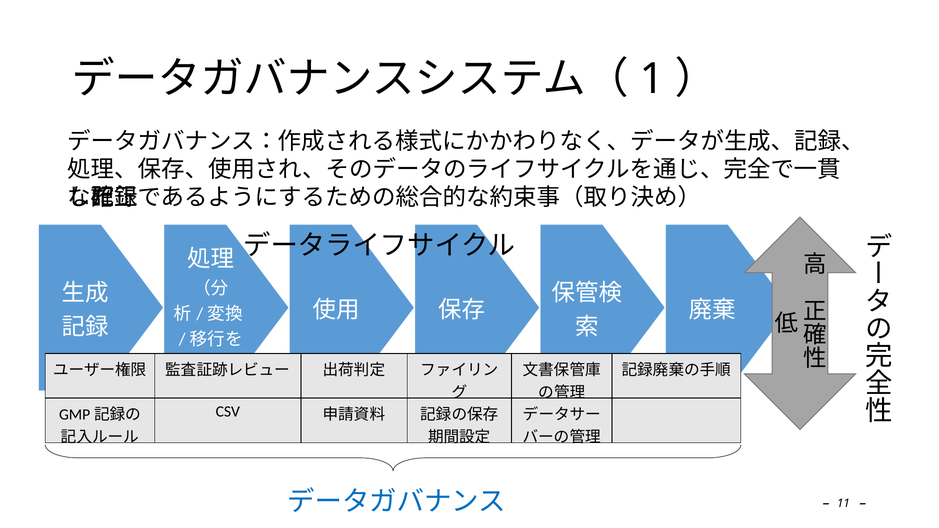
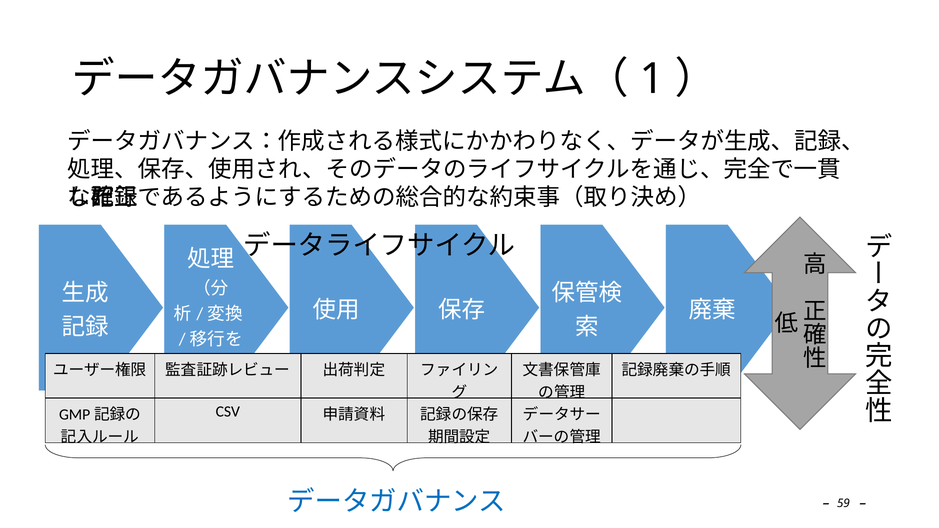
11: 11 -> 59
